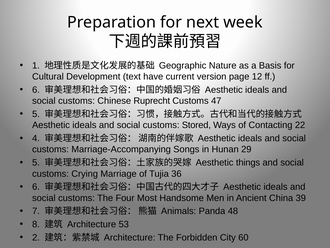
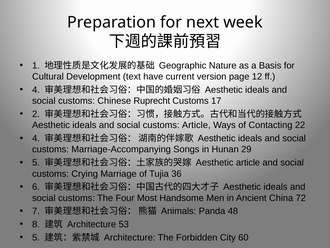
6 at (36, 90): 6 -> 4
47: 47 -> 17
5 at (36, 114): 5 -> 2
customs Stored: Stored -> Article
Aesthetic things: things -> article
39: 39 -> 72
2 at (36, 237): 2 -> 5
